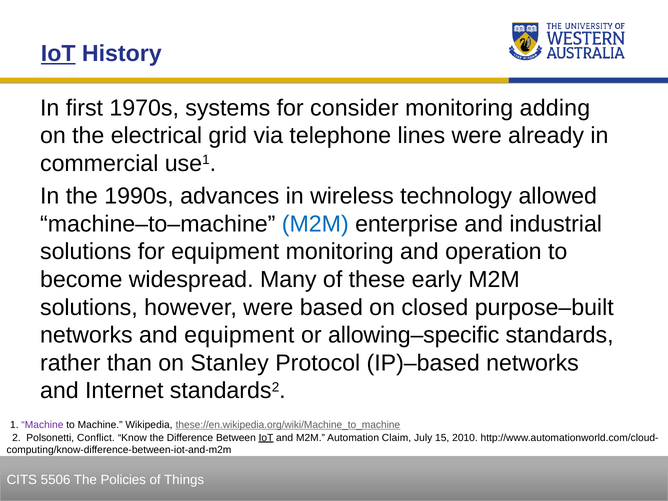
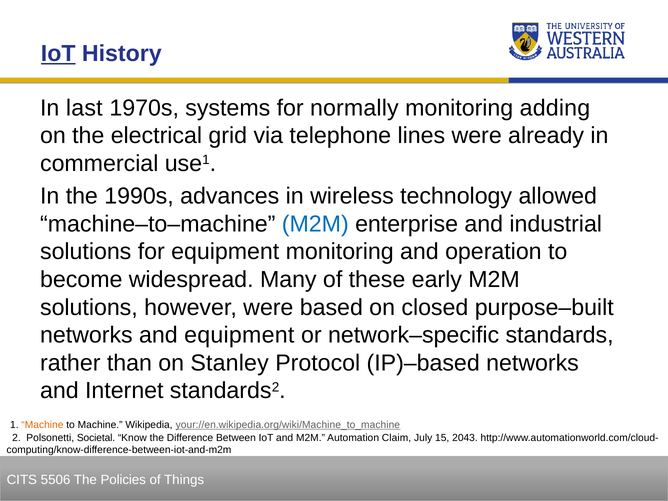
first: first -> last
consider: consider -> normally
allowing–specific: allowing–specific -> network–specific
Machine at (42, 425) colour: purple -> orange
these://en.wikipedia.org/wiki/Machine_to_machine: these://en.wikipedia.org/wiki/Machine_to_machine -> your://en.wikipedia.org/wiki/Machine_to_machine
Conflict: Conflict -> Societal
IoT at (266, 438) underline: present -> none
2010: 2010 -> 2043
